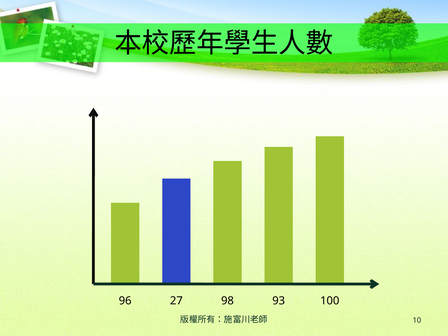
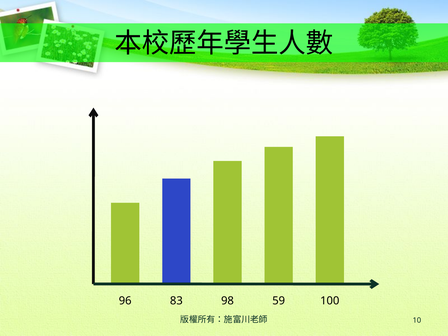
27: 27 -> 83
93: 93 -> 59
